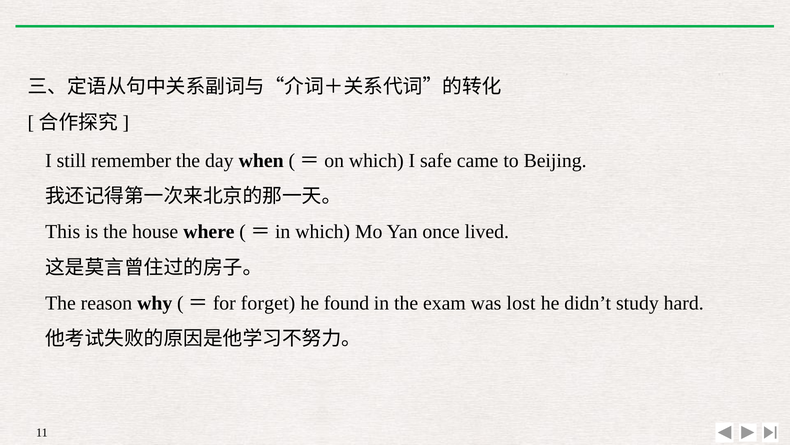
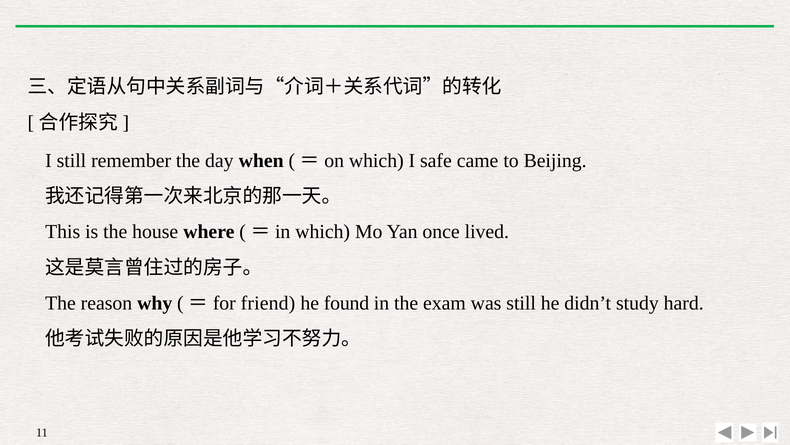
forget: forget -> friend
was lost: lost -> still
